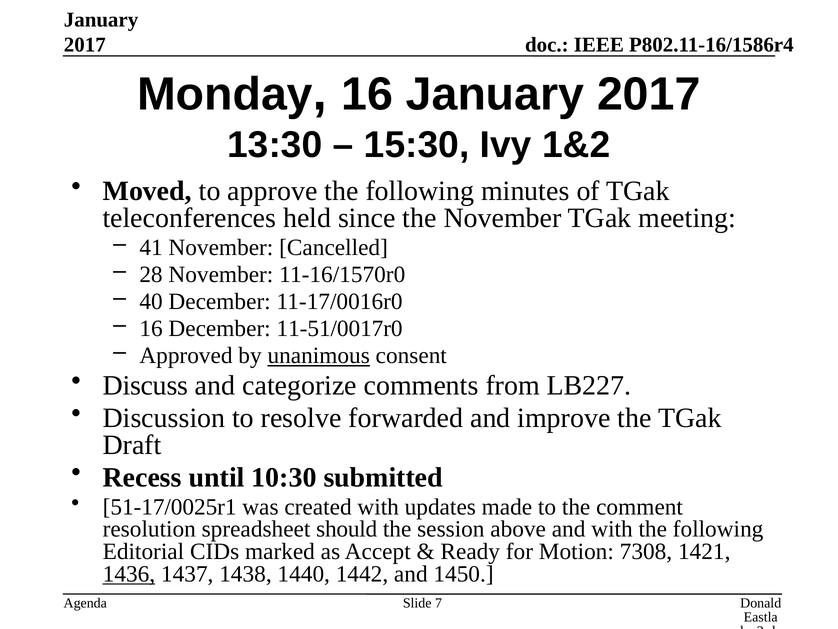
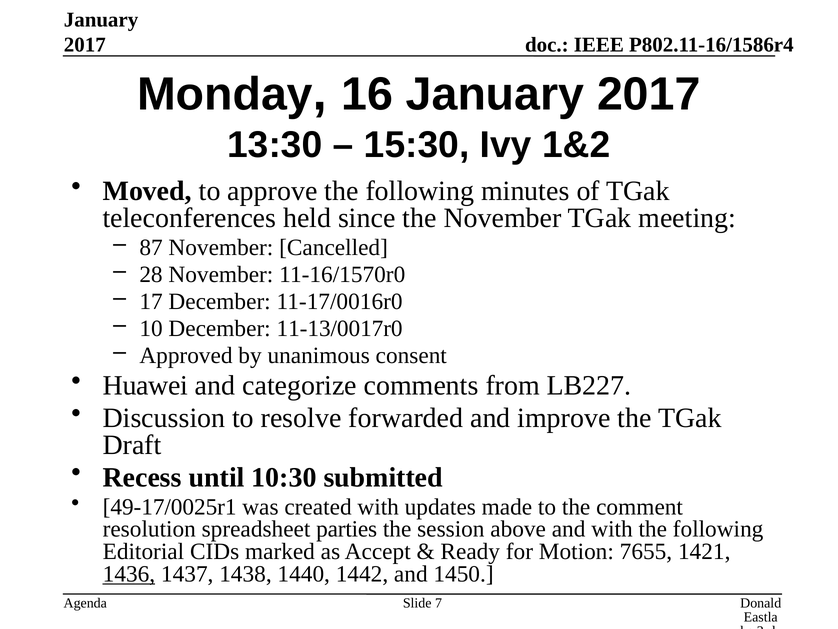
41: 41 -> 87
40: 40 -> 17
16 at (151, 328): 16 -> 10
11-51/0017r0: 11-51/0017r0 -> 11-13/0017r0
unanimous underline: present -> none
Discuss: Discuss -> Huawei
51-17/0025r1: 51-17/0025r1 -> 49-17/0025r1
should: should -> parties
7308: 7308 -> 7655
